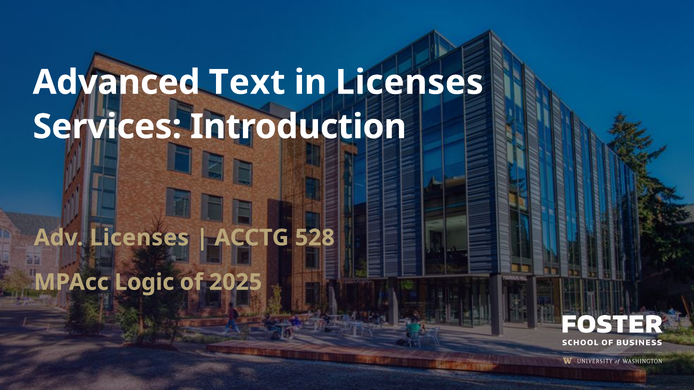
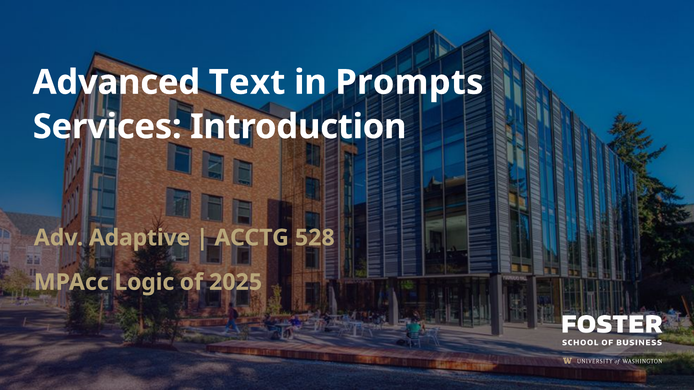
in Licenses: Licenses -> Prompts
Adv Licenses: Licenses -> Adaptive
